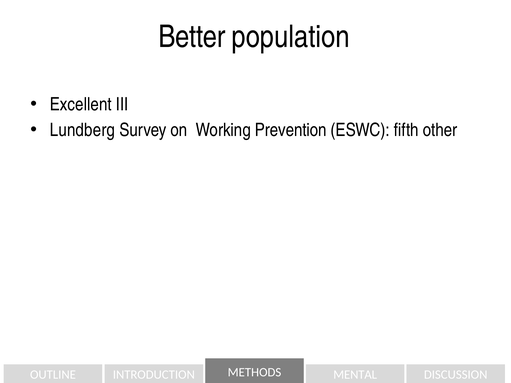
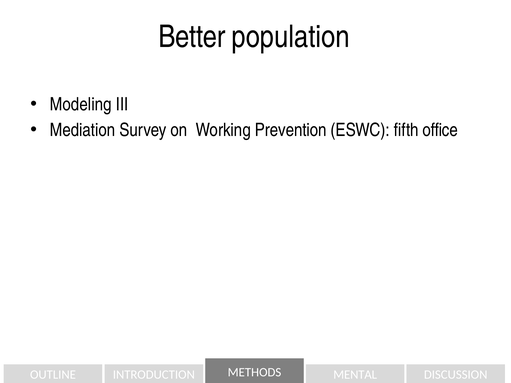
Excellent: Excellent -> Modeling
Lundberg: Lundberg -> Mediation
other: other -> office
